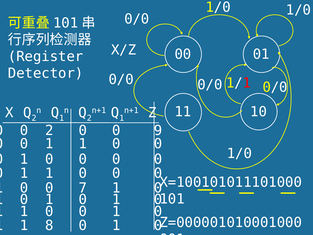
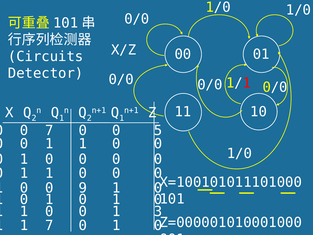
Register: Register -> Circuits
0 2: 2 -> 7
9: 9 -> 5
7: 7 -> 9
0 at (158, 211): 0 -> 3
1 8: 8 -> 7
